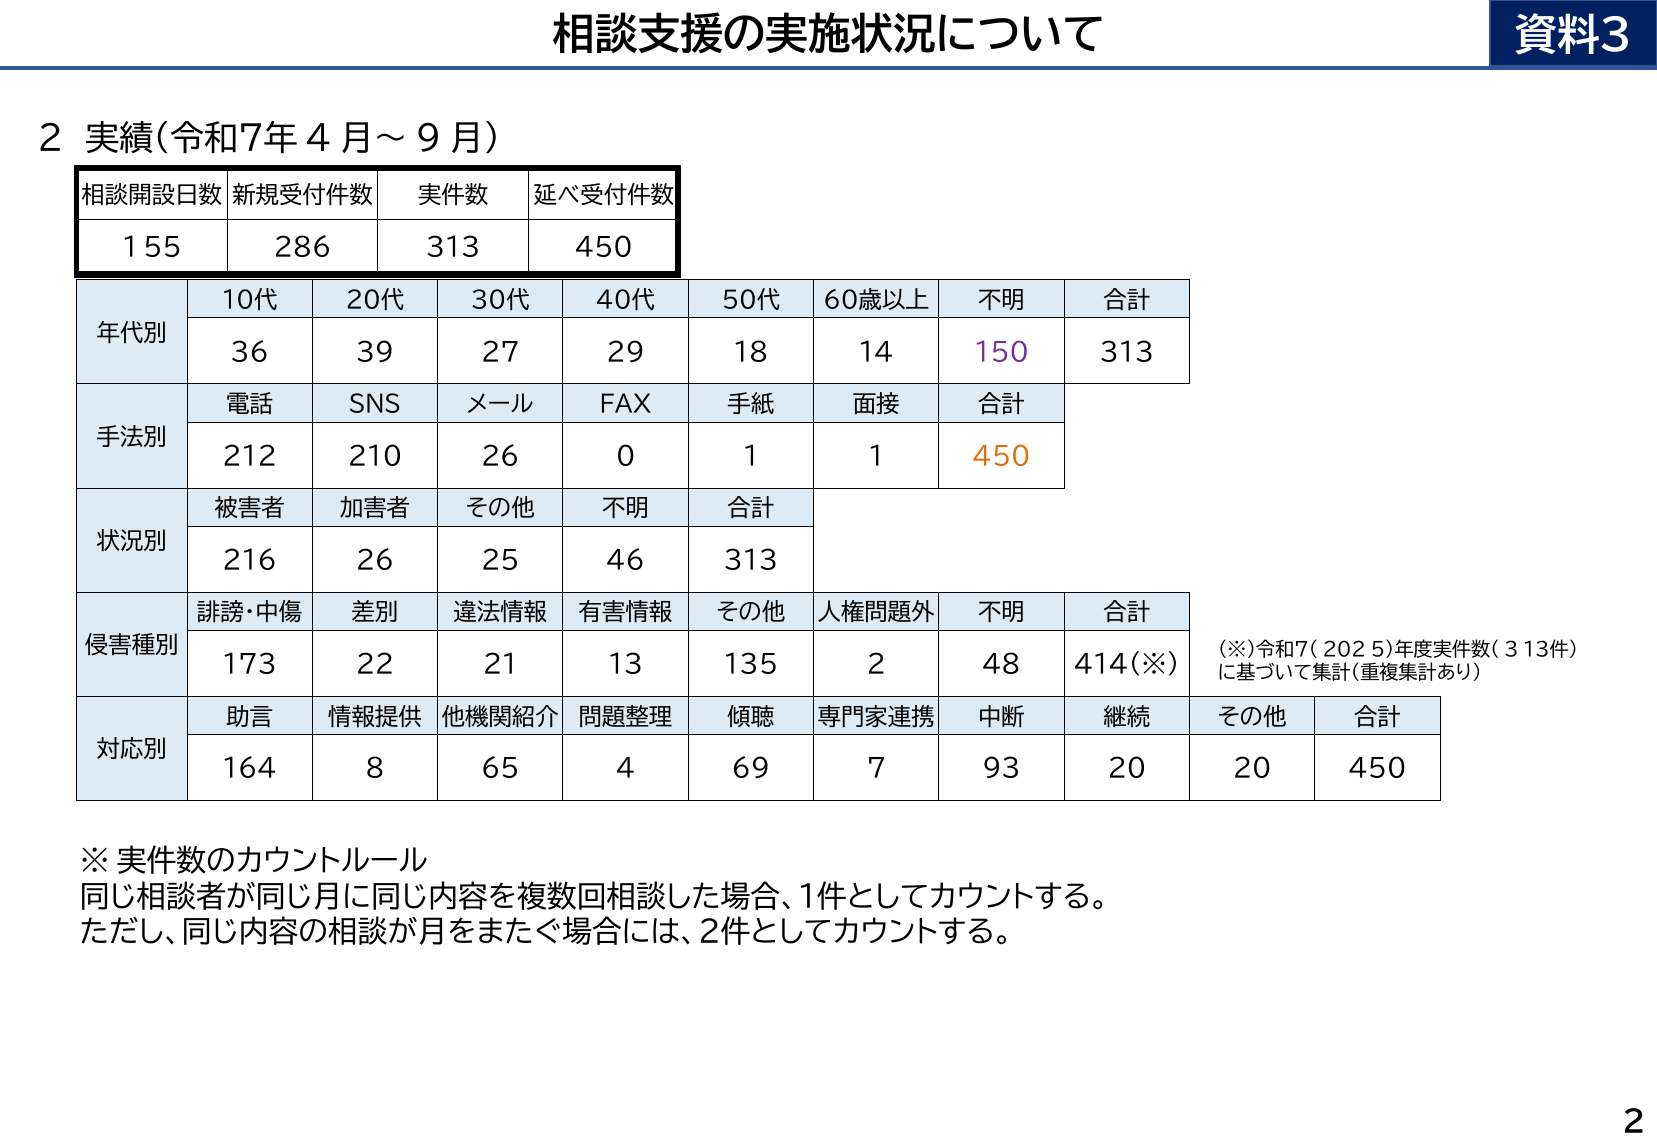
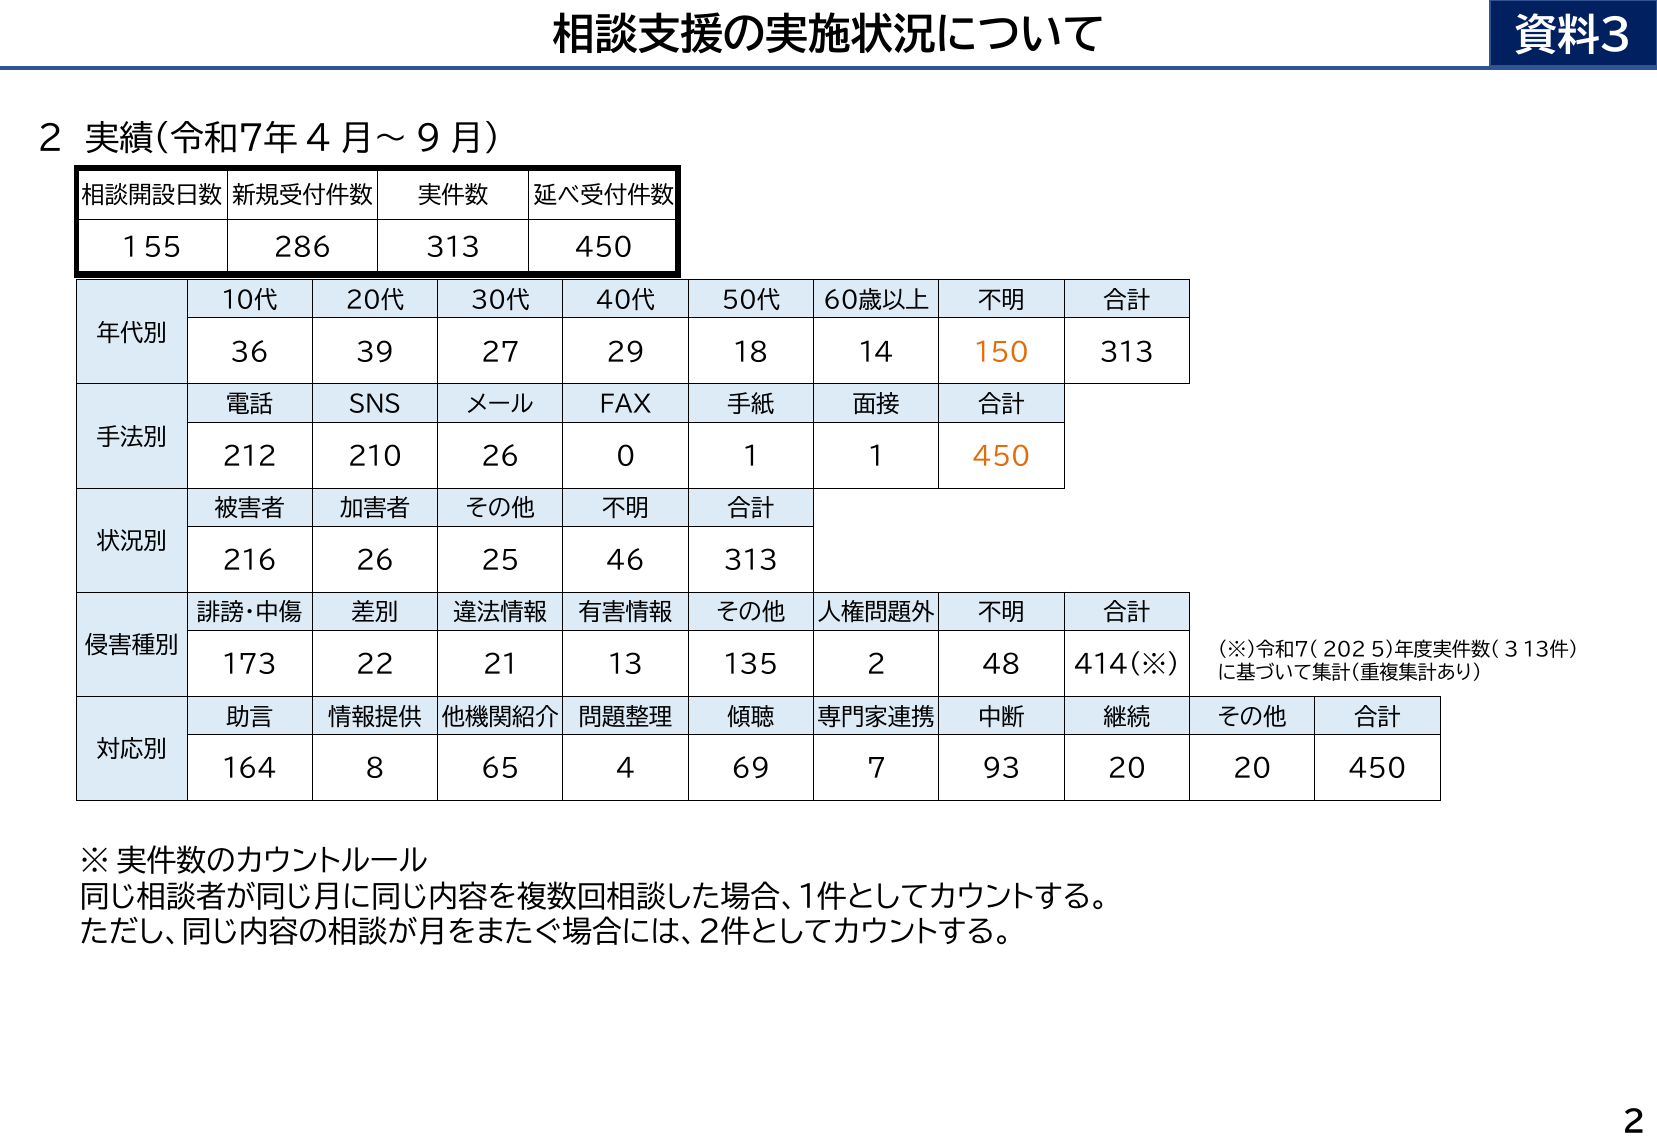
１５０ colour: purple -> orange
